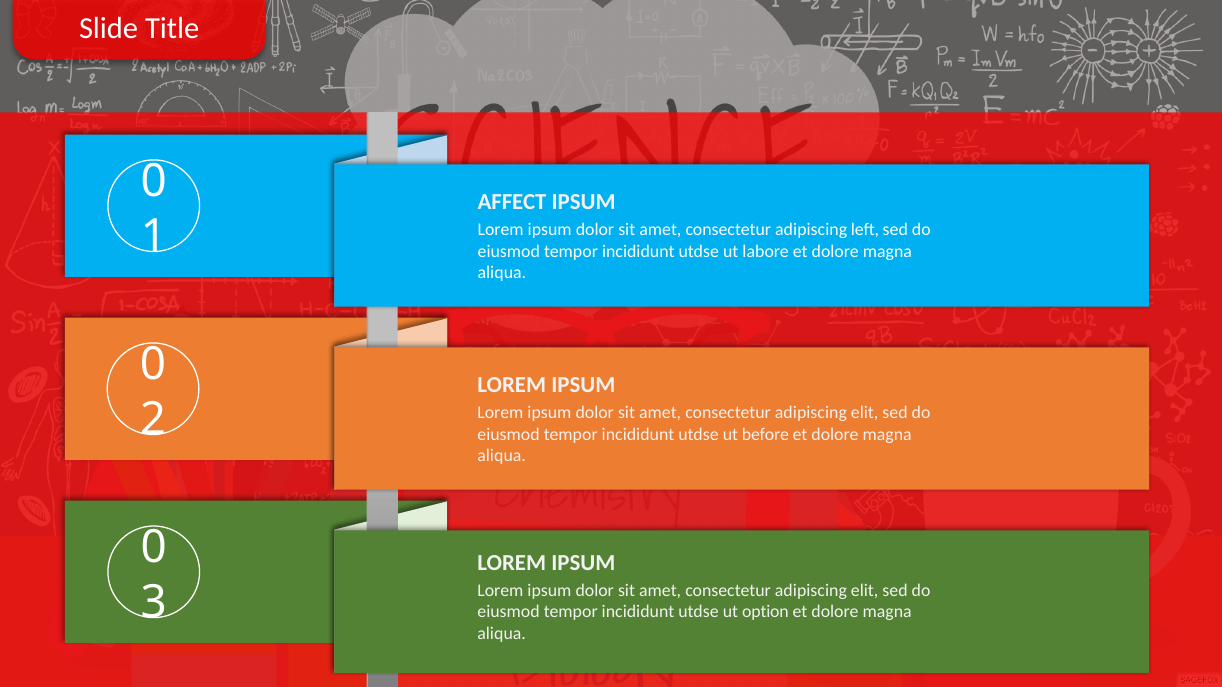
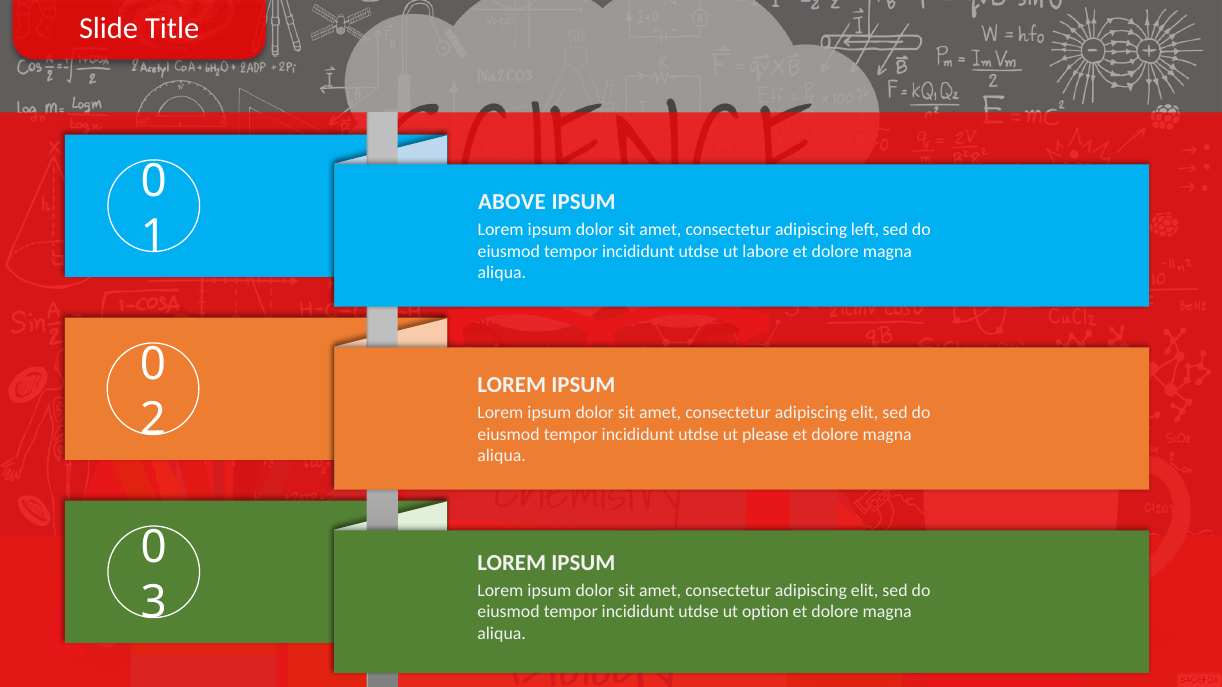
AFFECT: AFFECT -> ABOVE
before: before -> please
